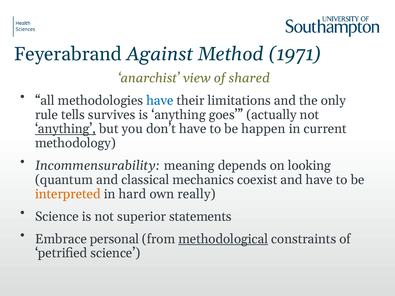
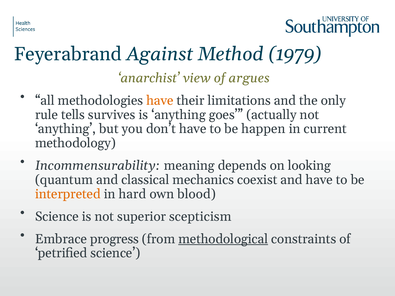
1971: 1971 -> 1979
shared: shared -> argues
have at (160, 101) colour: blue -> orange
anything at (65, 129) underline: present -> none
really: really -> blood
statements: statements -> scepticism
personal: personal -> progress
